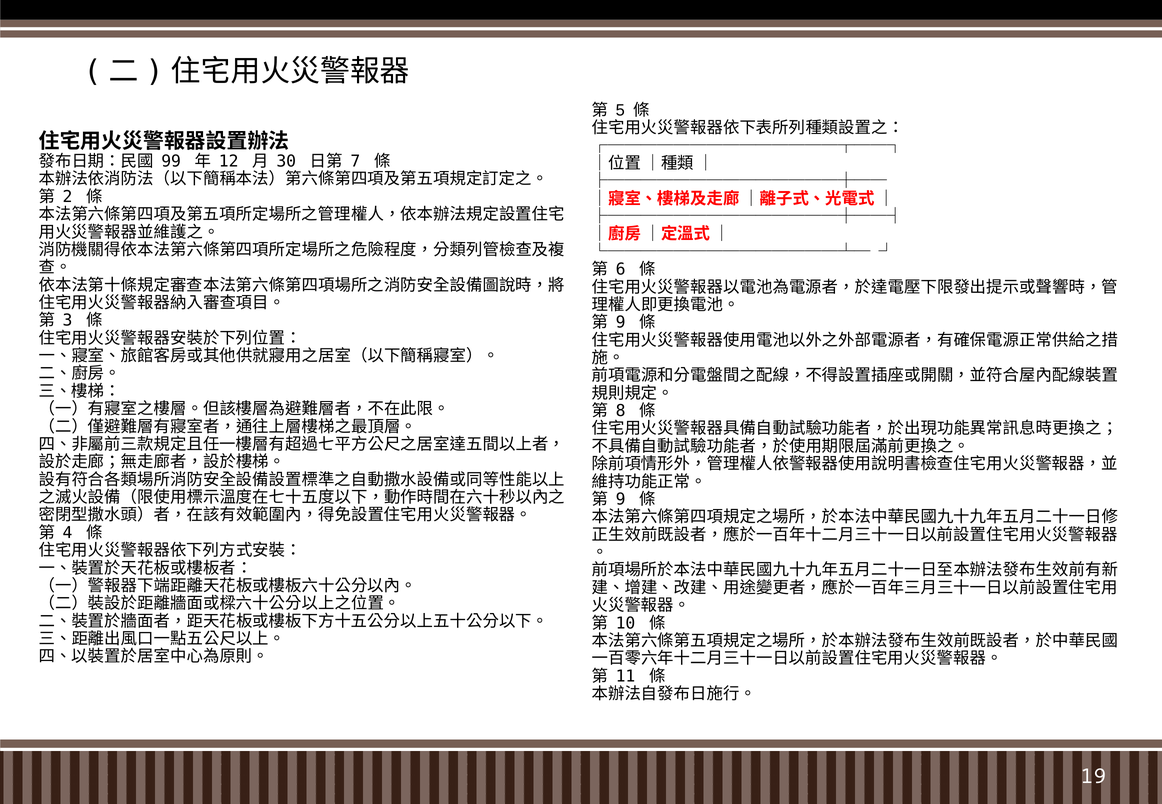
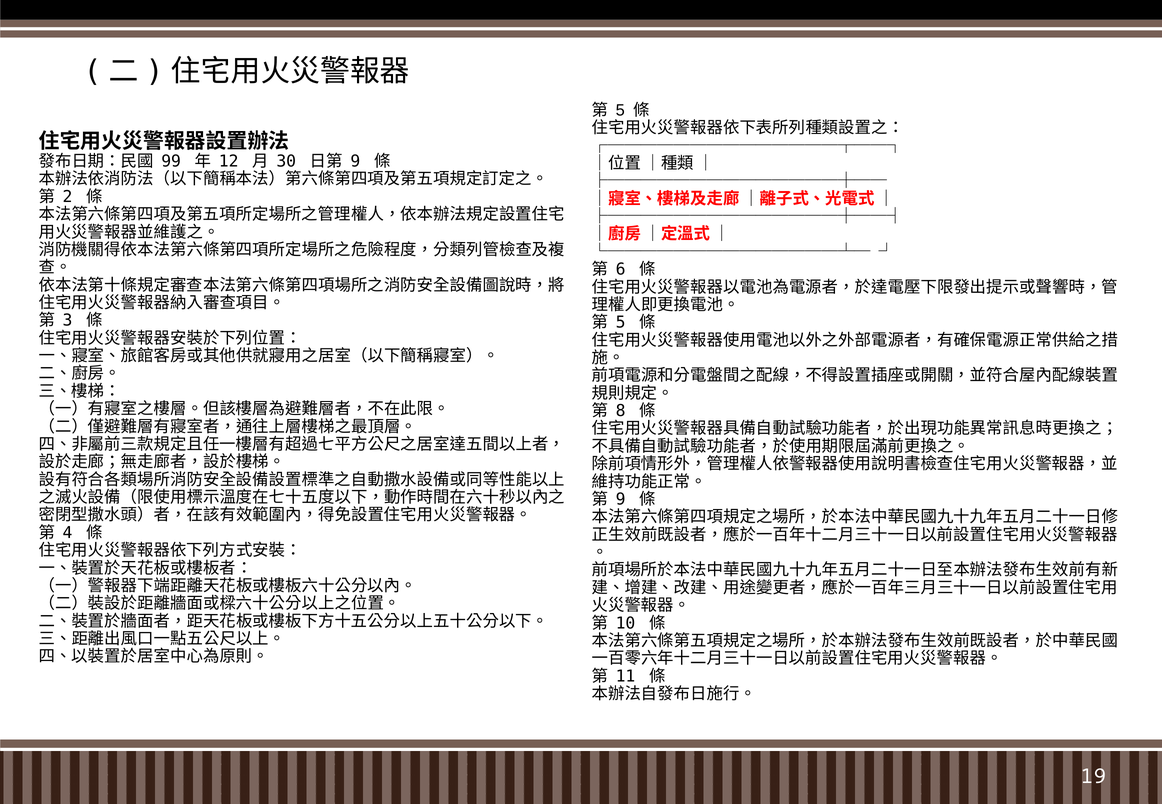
7 at (355, 161): 7 -> 9
9 at (621, 323): 9 -> 5
